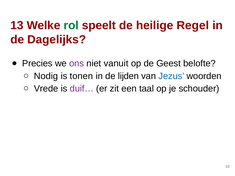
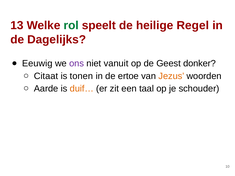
Precies: Precies -> Eeuwig
belofte: belofte -> donker
Nodig: Nodig -> Citaat
lijden: lijden -> ertoe
Jezus colour: blue -> orange
Vrede: Vrede -> Aarde
duif… colour: purple -> orange
